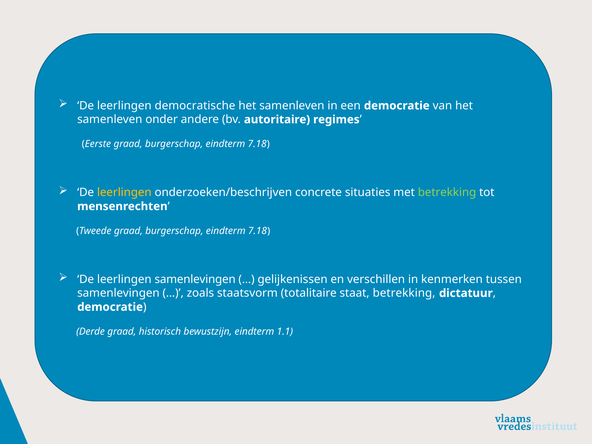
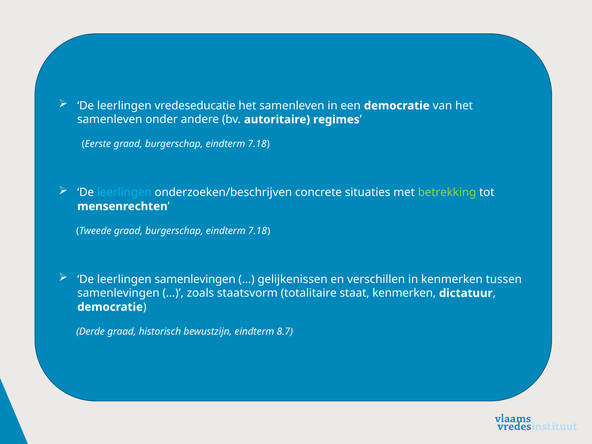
democratische: democratische -> vredeseducatie
leerlingen at (124, 193) colour: yellow -> light blue
staat betrekking: betrekking -> kenmerken
1.1: 1.1 -> 8.7
